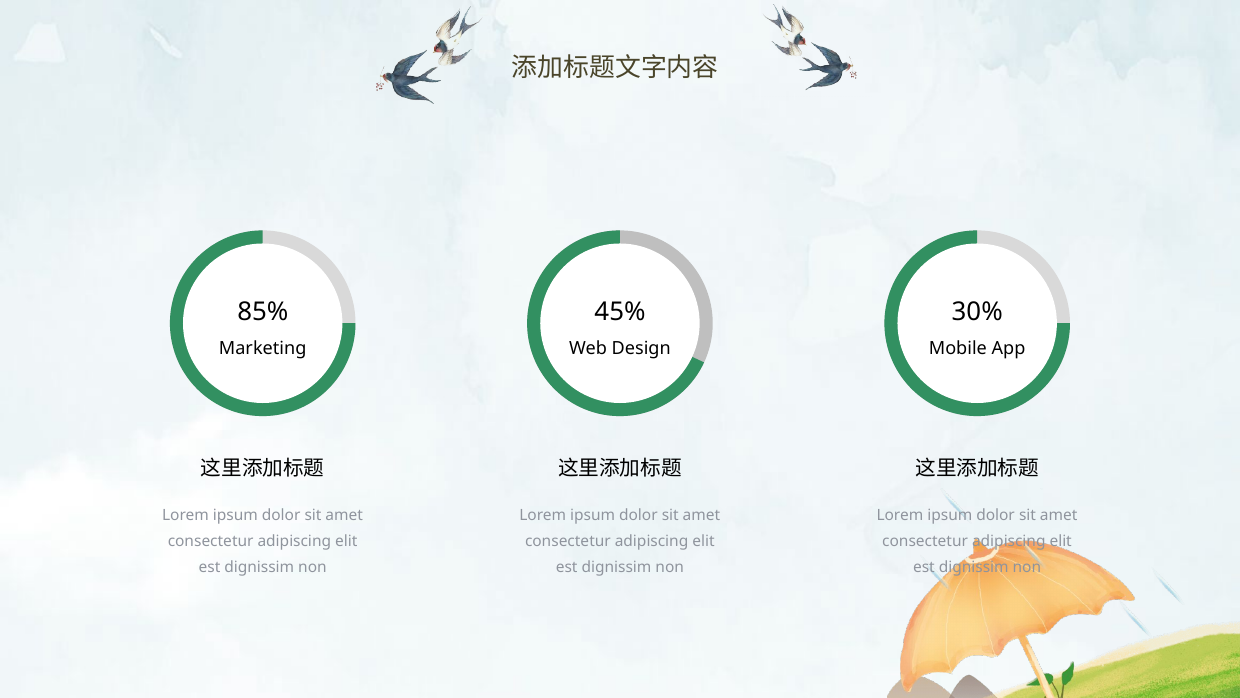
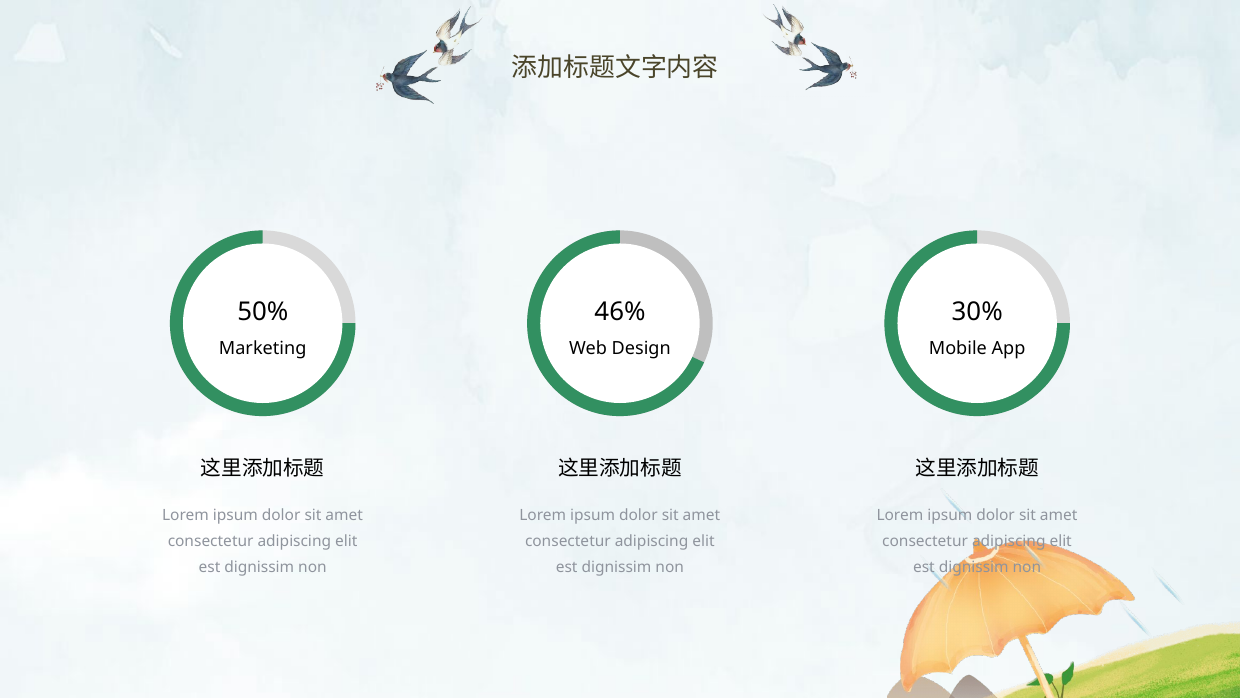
85%: 85% -> 50%
45%: 45% -> 46%
